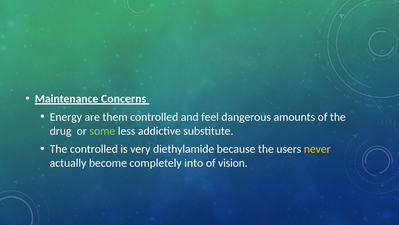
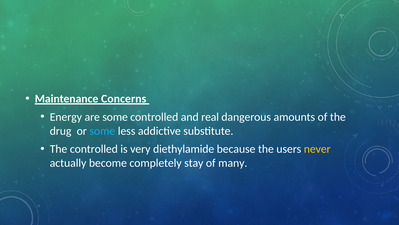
are them: them -> some
feel: feel -> real
some at (102, 131) colour: light green -> light blue
into: into -> stay
vision: vision -> many
